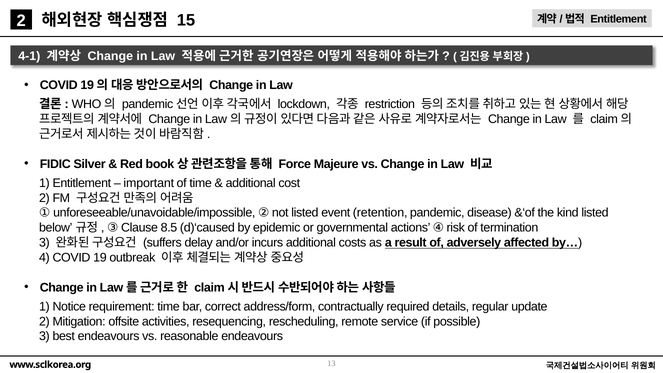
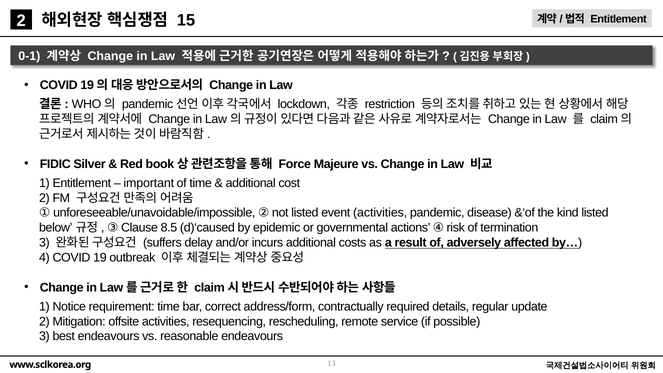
4-1: 4-1 -> 0-1
event retention: retention -> activities
